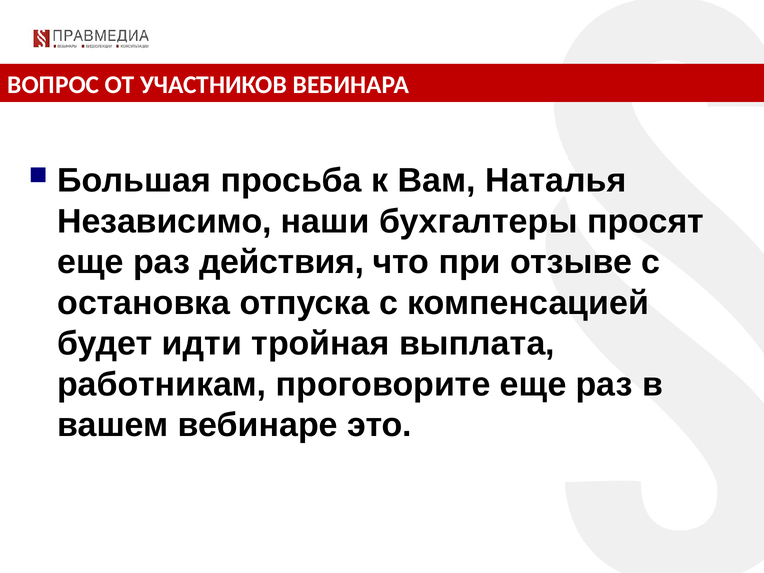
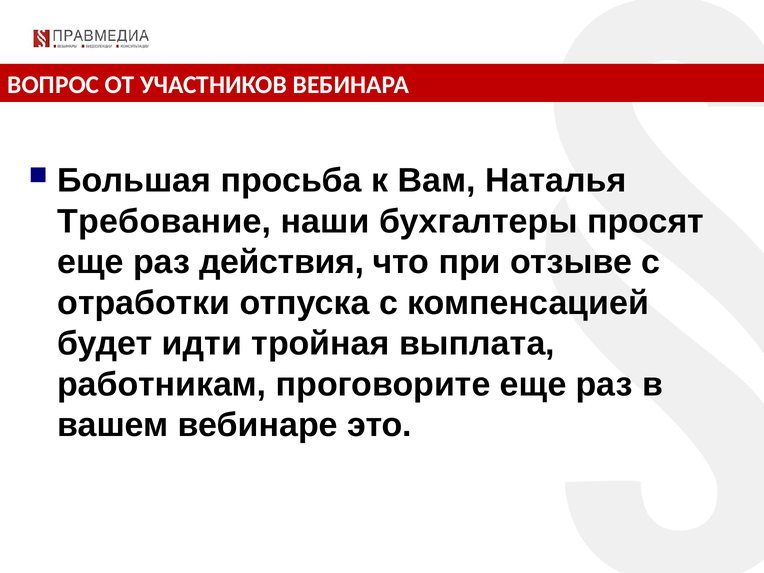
Независимо: Независимо -> Требование
остановка: остановка -> отработки
